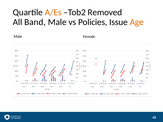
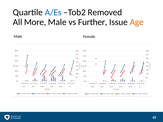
A/Es colour: orange -> blue
Band: Band -> More
Policies: Policies -> Further
